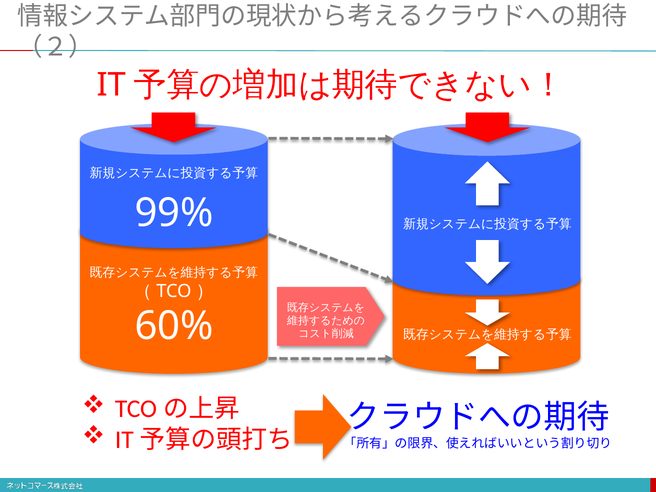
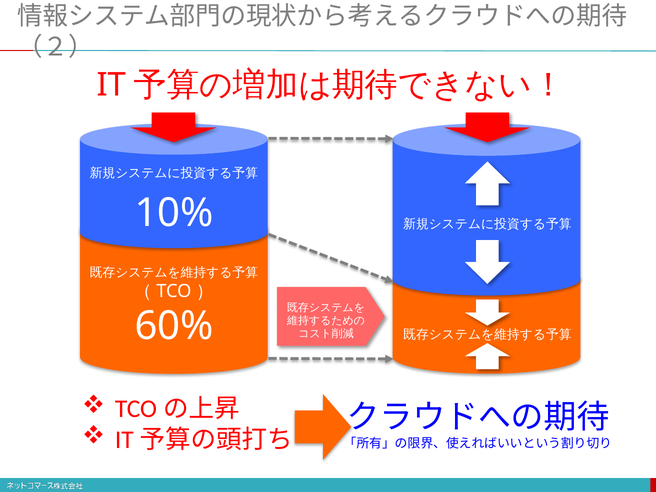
99%: 99% -> 10%
